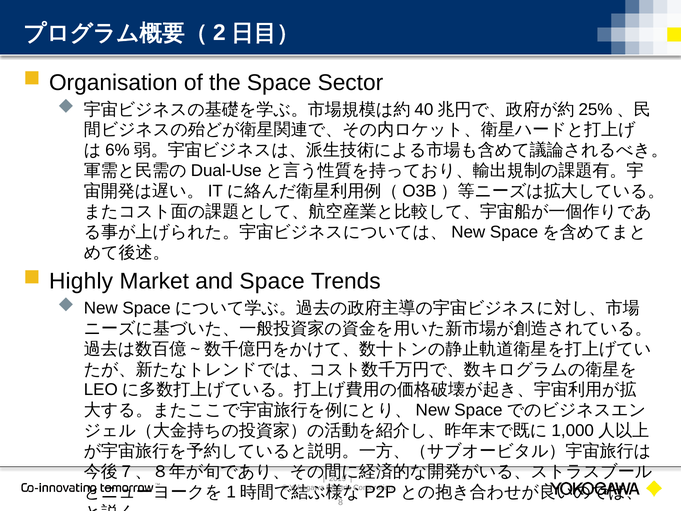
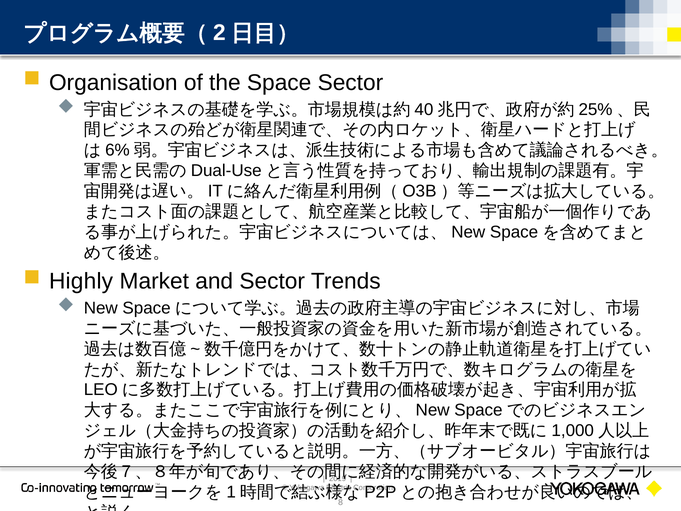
and Space: Space -> Sector
